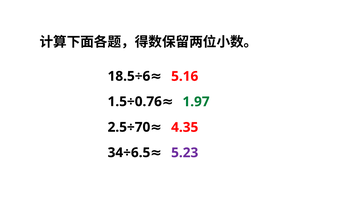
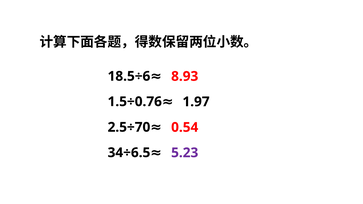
5.16: 5.16 -> 8.93
1.97 colour: green -> black
4.35: 4.35 -> 0.54
